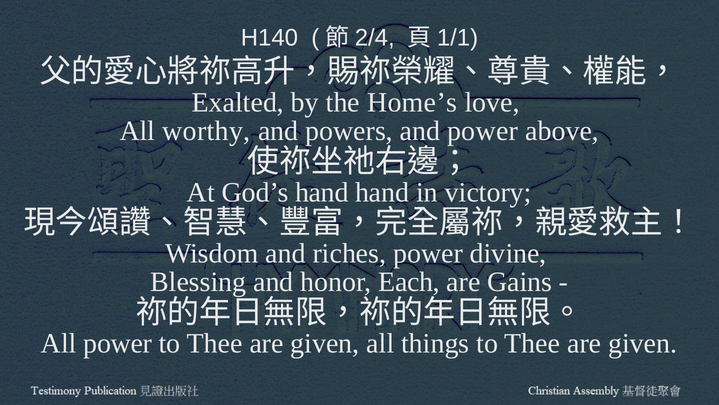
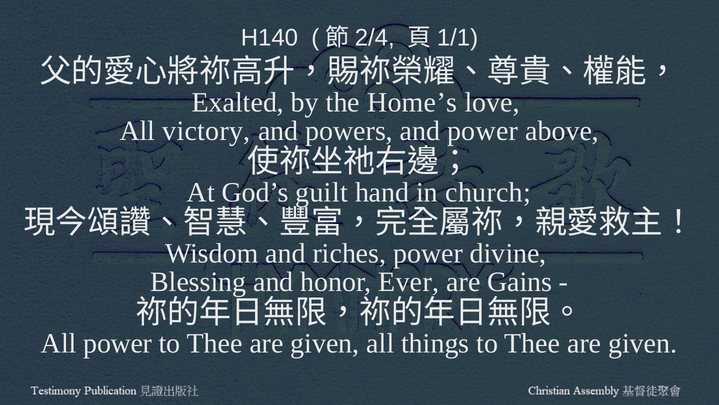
worthy: worthy -> victory
God’s hand: hand -> guilt
victory: victory -> church
Each: Each -> Ever
